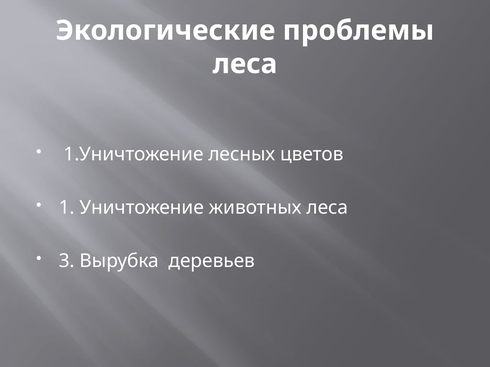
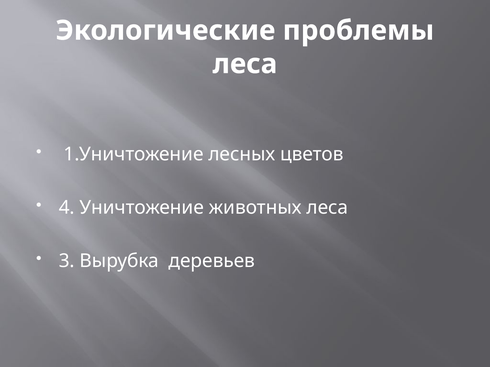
1: 1 -> 4
